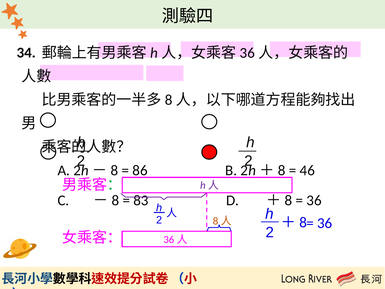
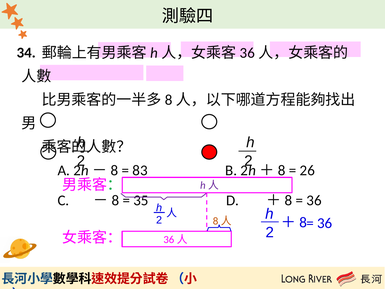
86: 86 -> 83
46: 46 -> 26
83: 83 -> 35
